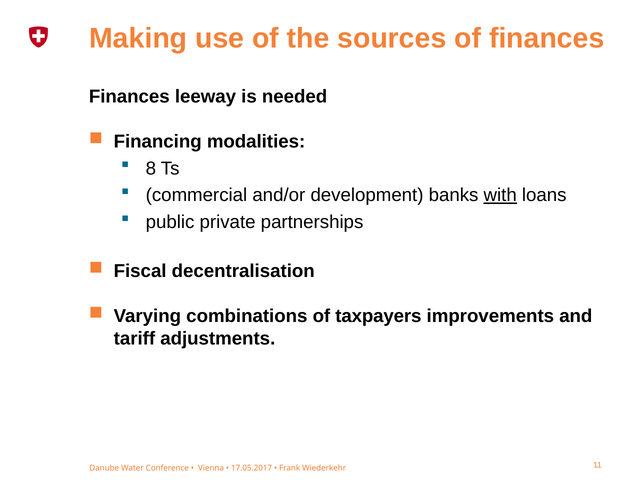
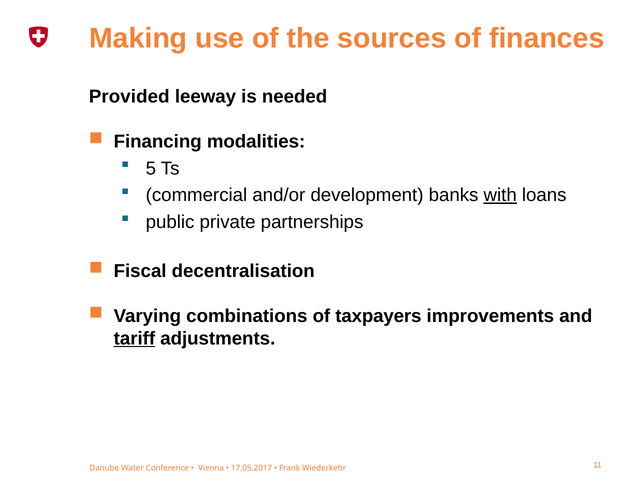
Finances at (129, 97): Finances -> Provided
8: 8 -> 5
tariff underline: none -> present
